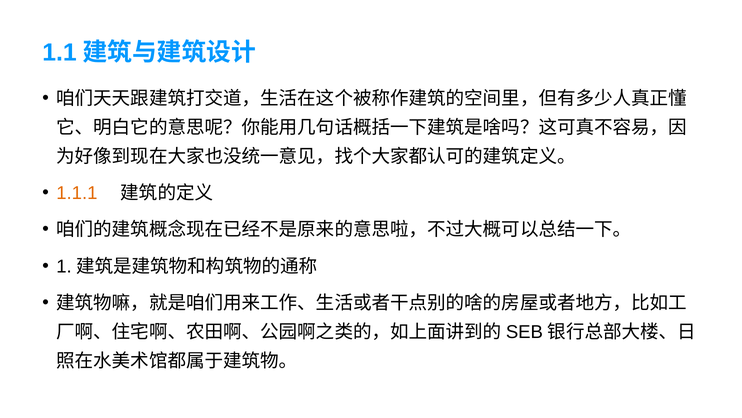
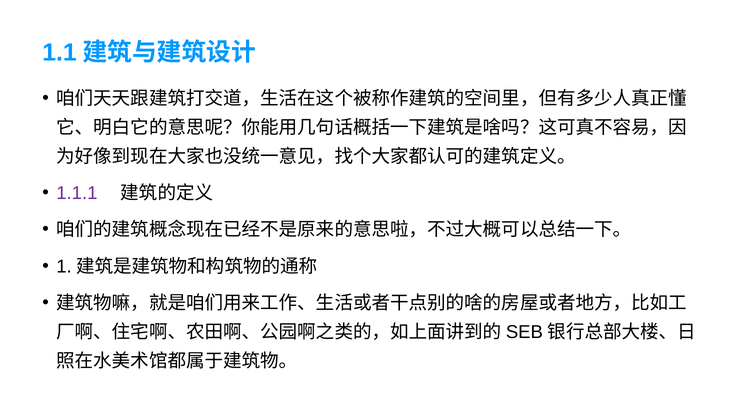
1.1.1 colour: orange -> purple
